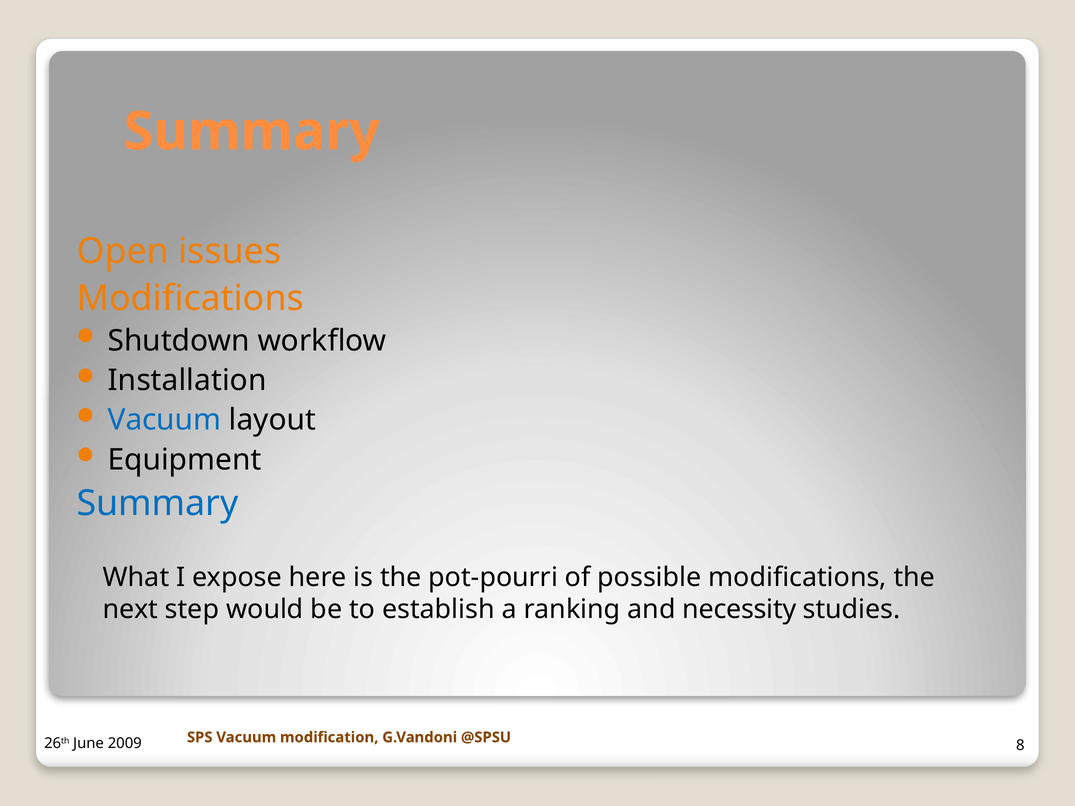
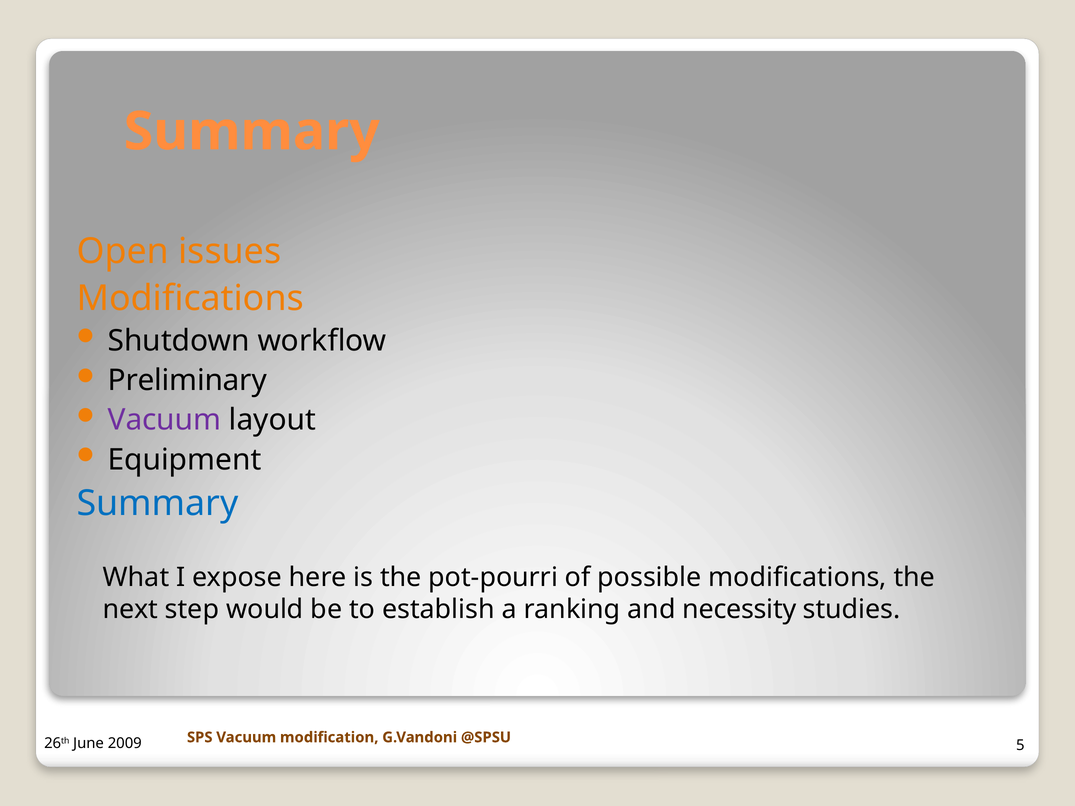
Installation: Installation -> Preliminary
Vacuum at (164, 420) colour: blue -> purple
8: 8 -> 5
